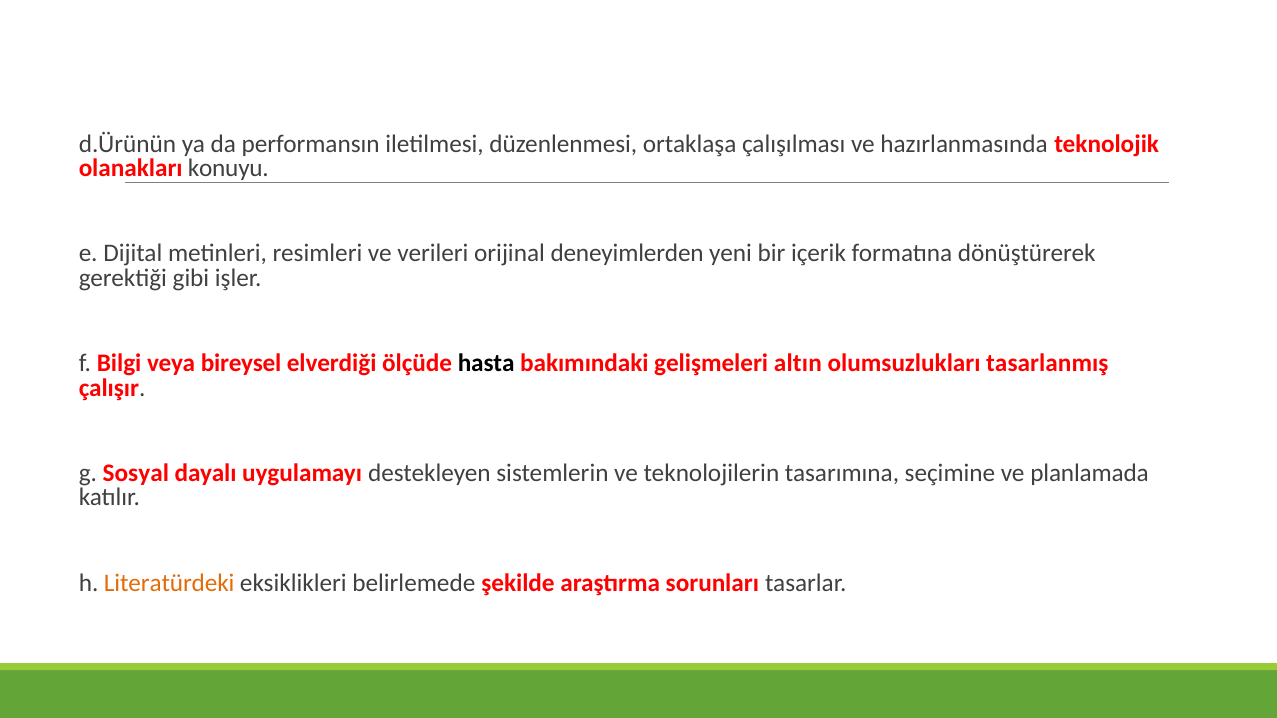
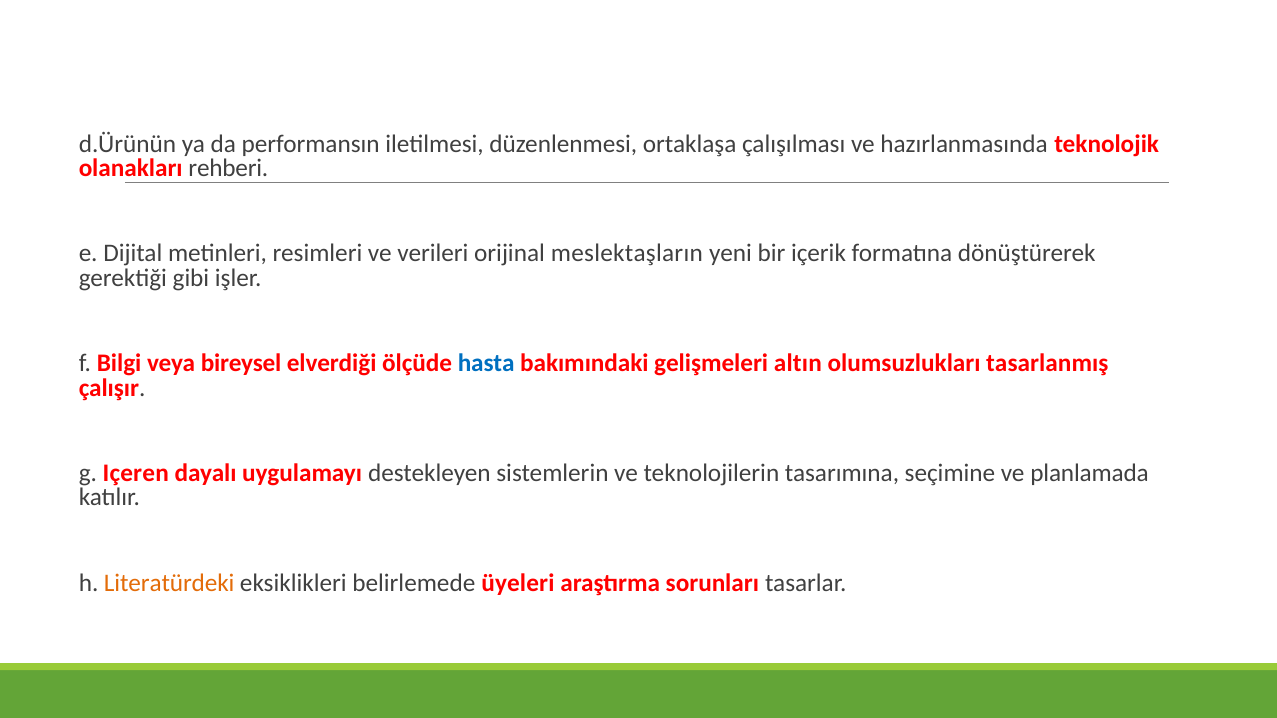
konuyu: konuyu -> rehberi
deneyimlerden: deneyimlerden -> meslektaşların
hasta colour: black -> blue
Sosyal: Sosyal -> Içeren
şekilde: şekilde -> üyeleri
